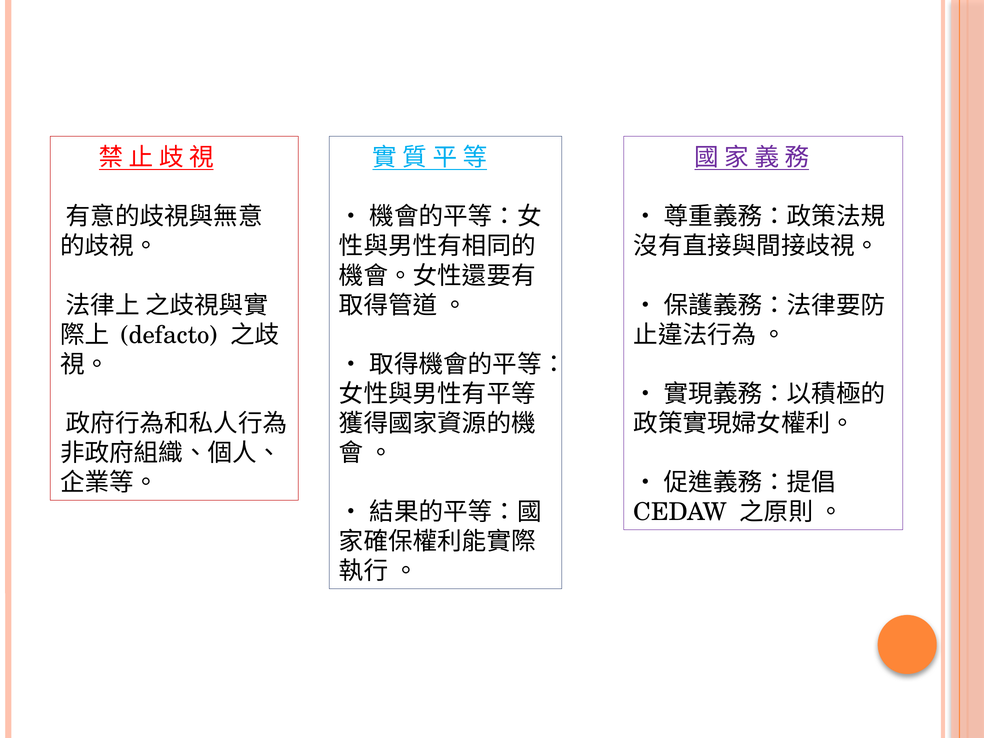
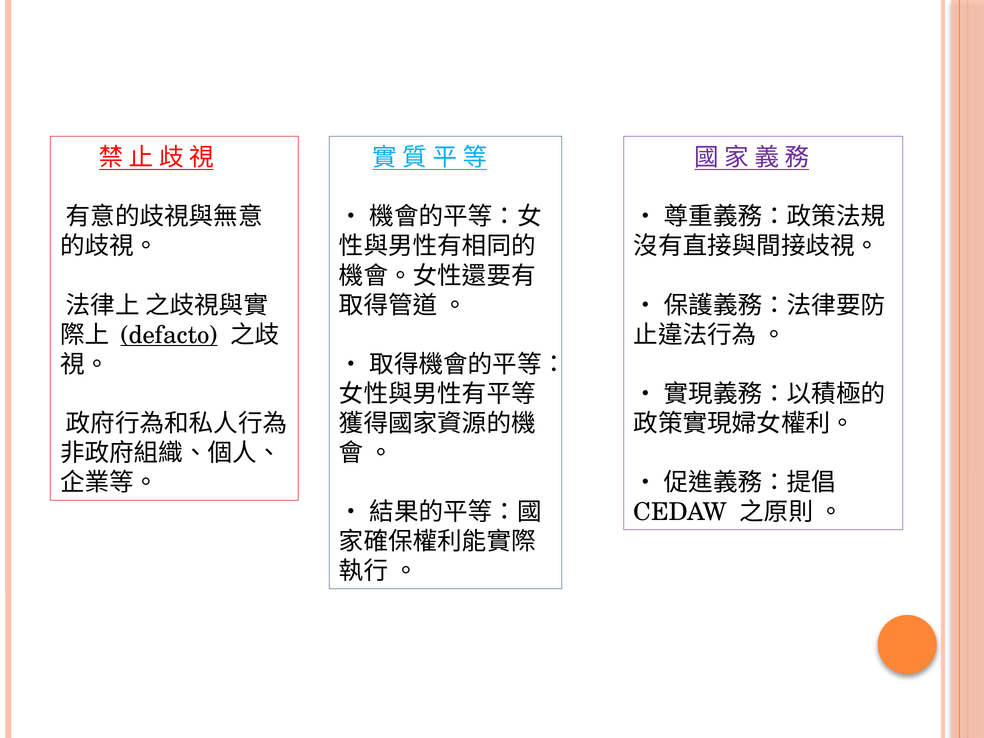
defacto underline: none -> present
